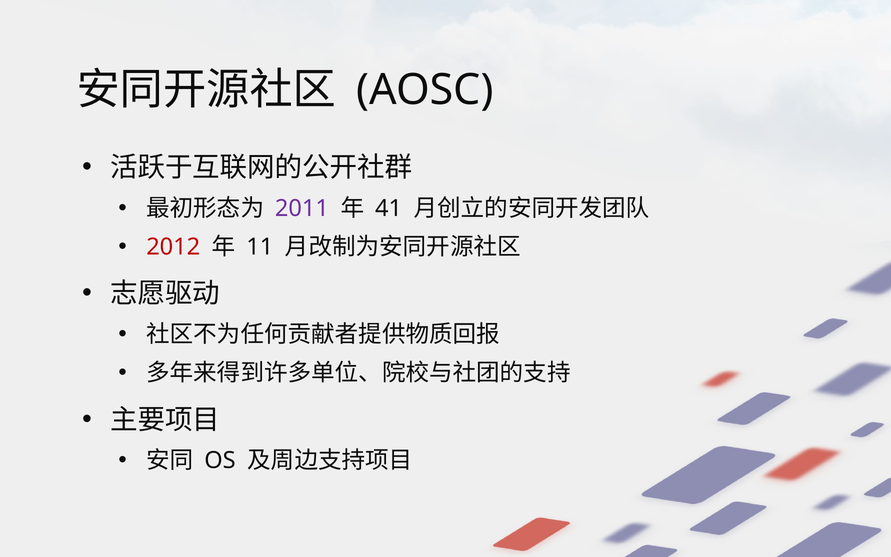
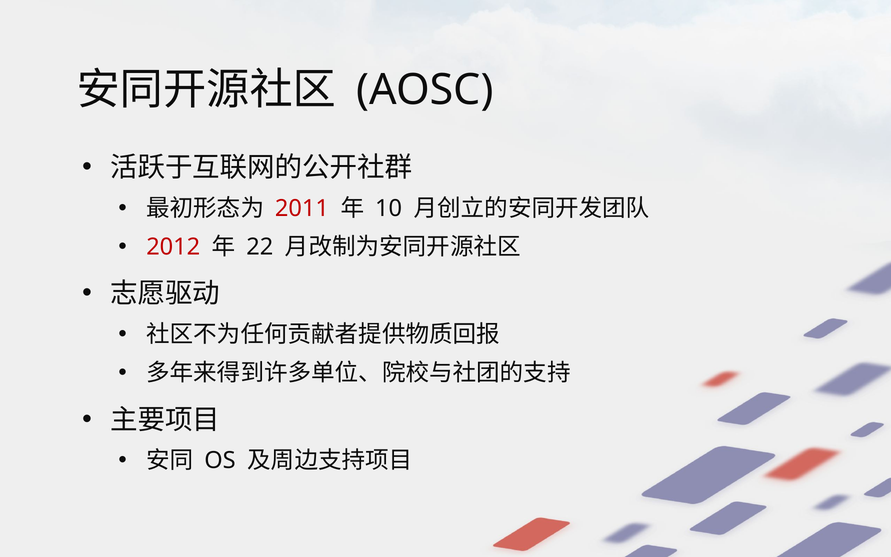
2011 colour: purple -> red
41: 41 -> 10
11: 11 -> 22
